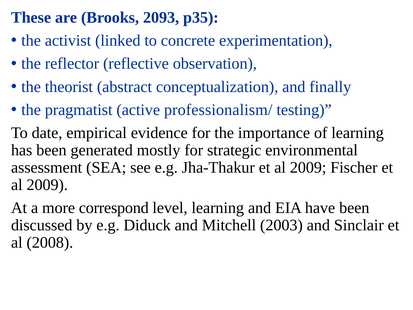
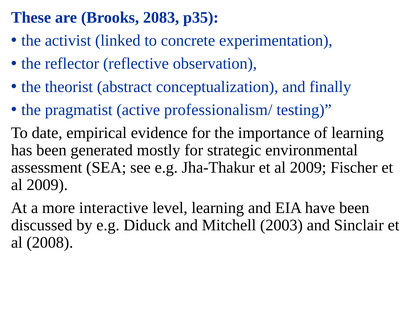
2093: 2093 -> 2083
correspond: correspond -> interactive
